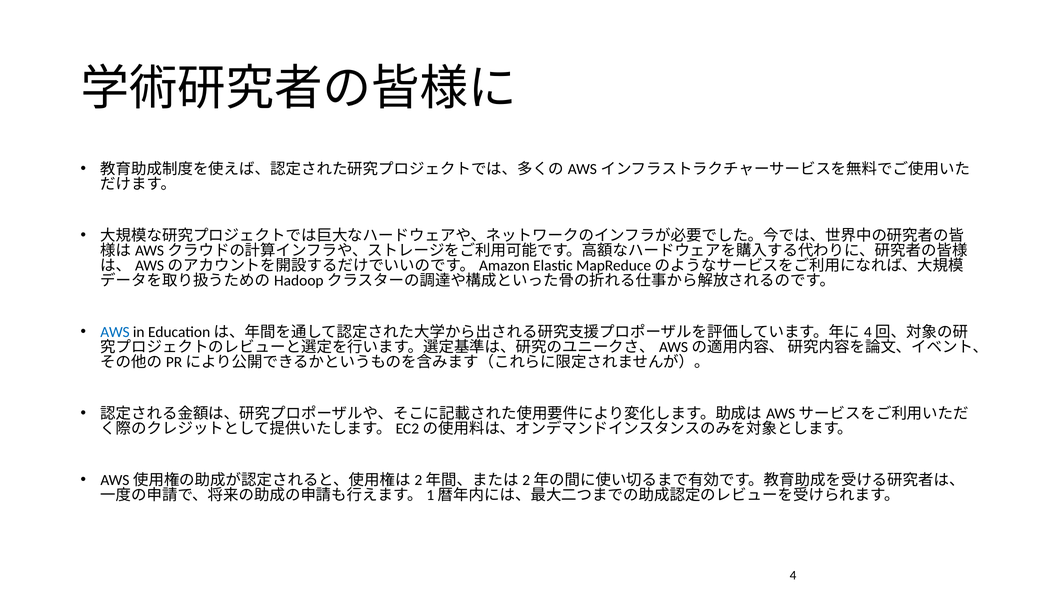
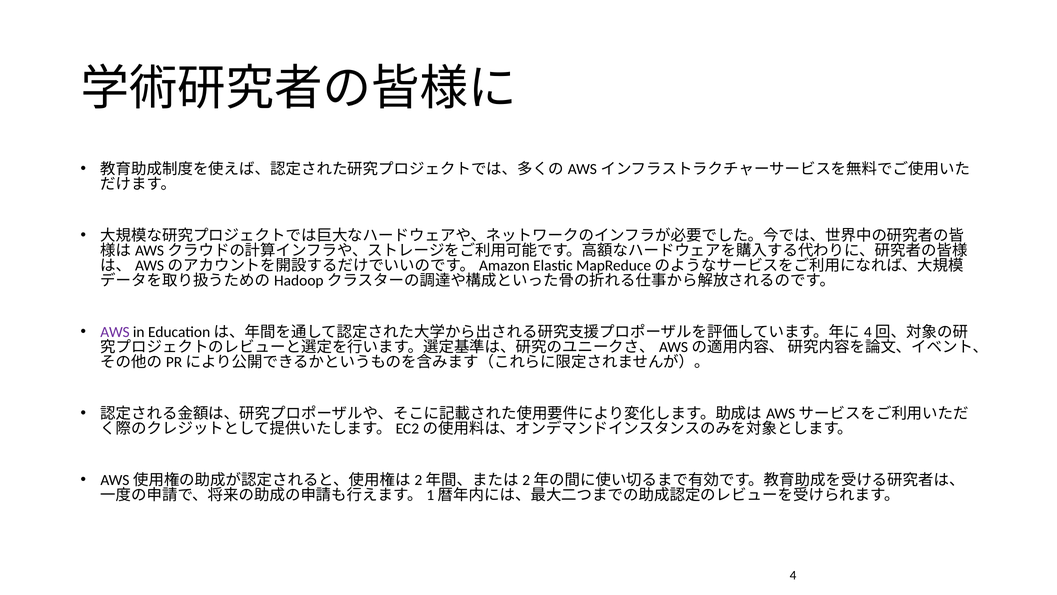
AWS colour: blue -> purple
